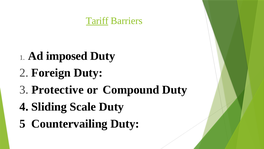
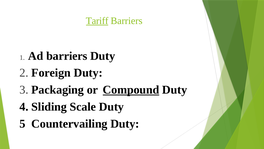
Ad imposed: imposed -> barriers
Protective: Protective -> Packaging
Compound underline: none -> present
